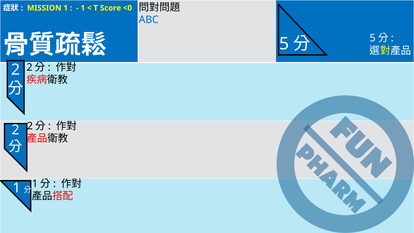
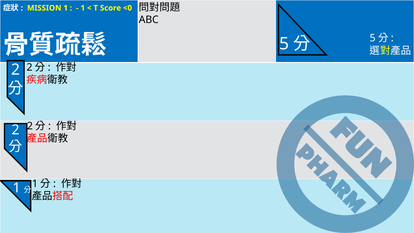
ABC colour: blue -> black
